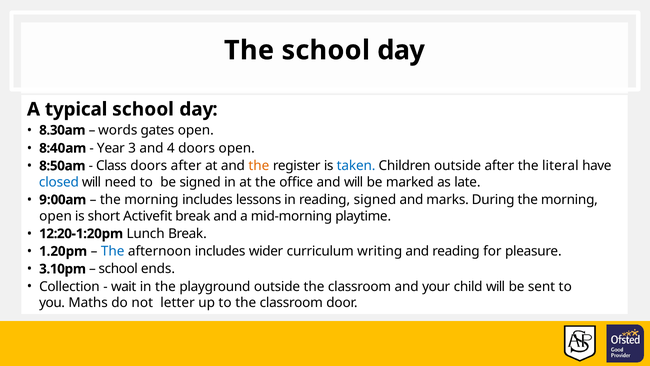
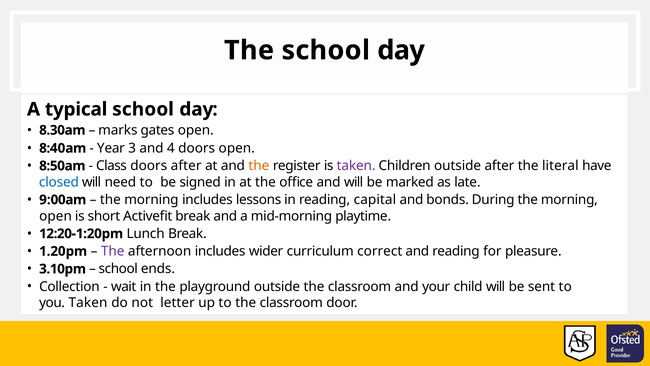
words: words -> marks
taken at (356, 166) colour: blue -> purple
reading signed: signed -> capital
marks: marks -> bonds
The at (113, 251) colour: blue -> purple
writing: writing -> correct
you Maths: Maths -> Taken
